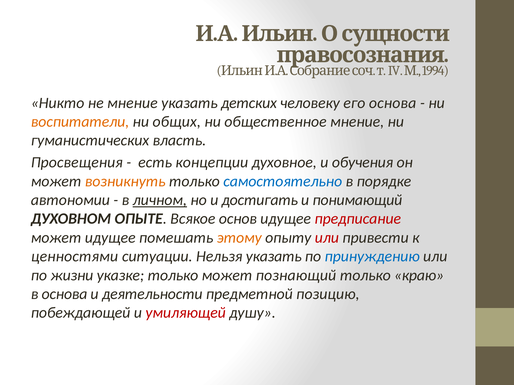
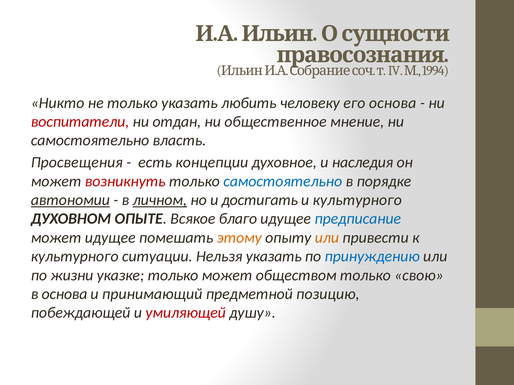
не мнение: мнение -> только
детских: детских -> любить
воспитатели colour: orange -> red
общих: общих -> отдан
гуманистических at (90, 141): гуманистических -> самостоятельно
обучения: обучения -> наследия
возникнуть colour: orange -> red
автономии underline: none -> present
и понимающий: понимающий -> культурного
основ: основ -> благо
предписание colour: red -> blue
или at (327, 238) colour: red -> orange
ценностями at (75, 257): ценностями -> культурного
познающий: познающий -> обществом
краю: краю -> свою
деятельности: деятельности -> принимающий
